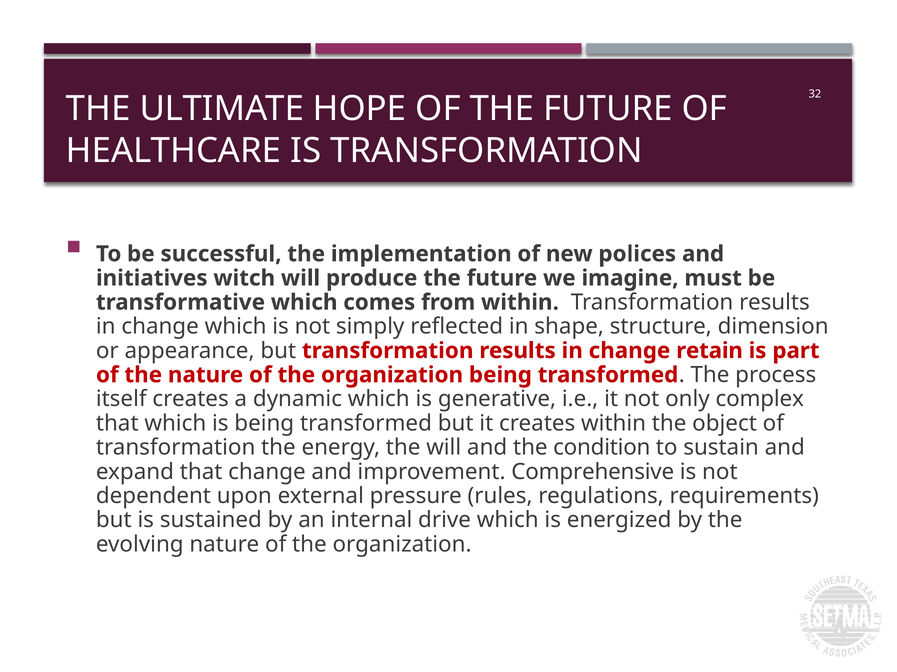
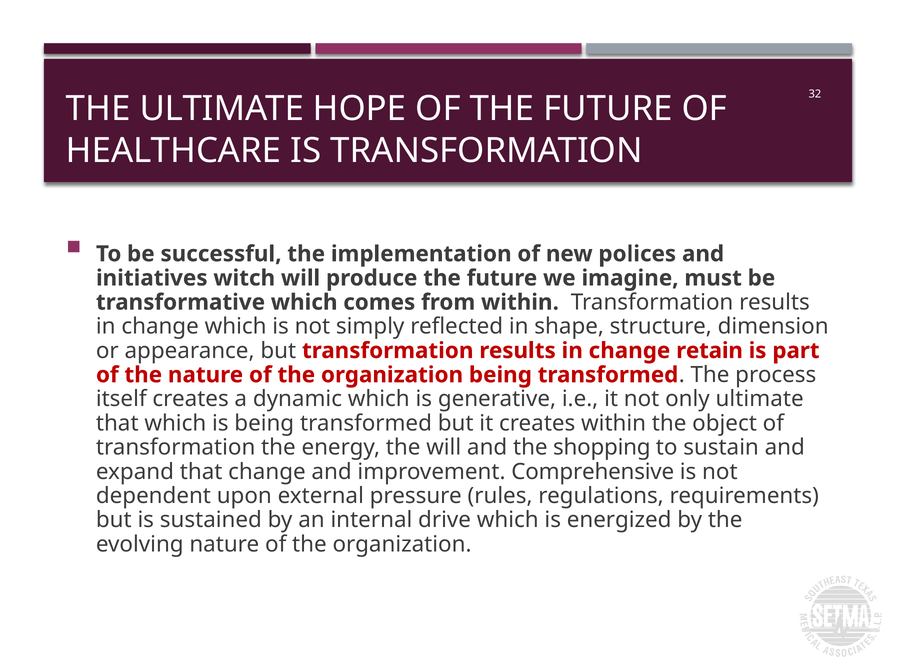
only complex: complex -> ultimate
condition: condition -> shopping
